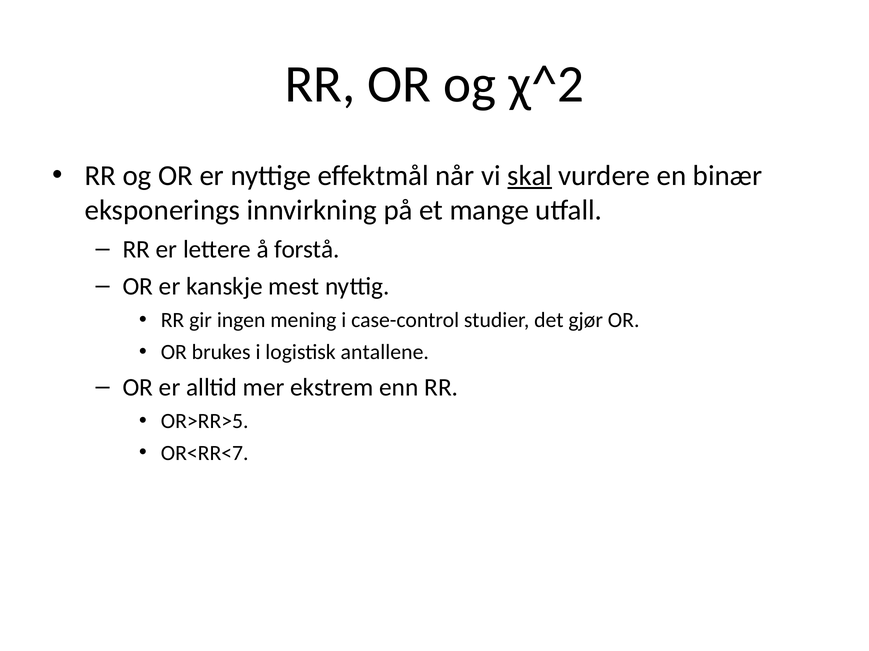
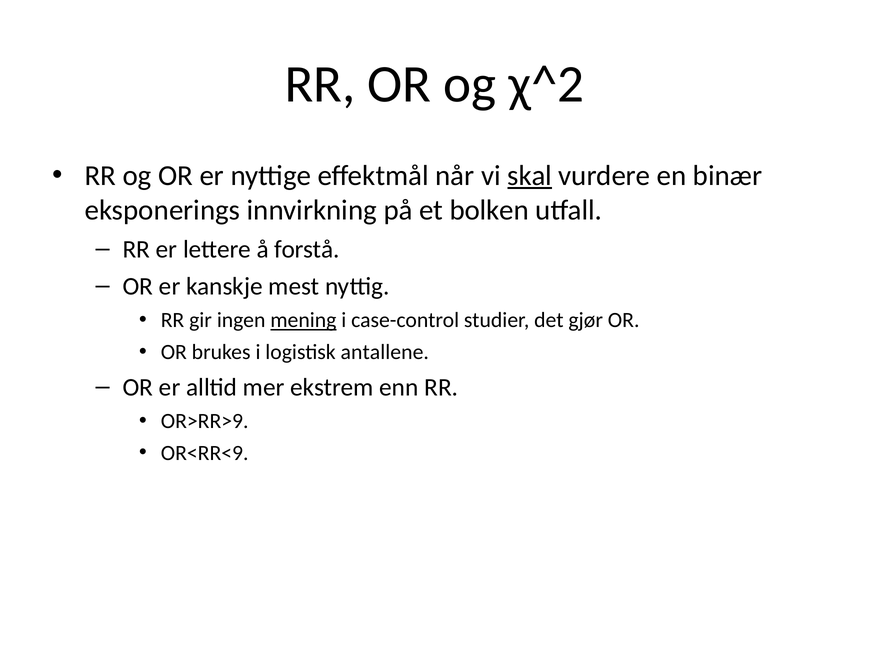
mange: mange -> bolken
mening underline: none -> present
OR>RR>5: OR>RR>5 -> OR>RR>9
OR<RR<7: OR<RR<7 -> OR<RR<9
